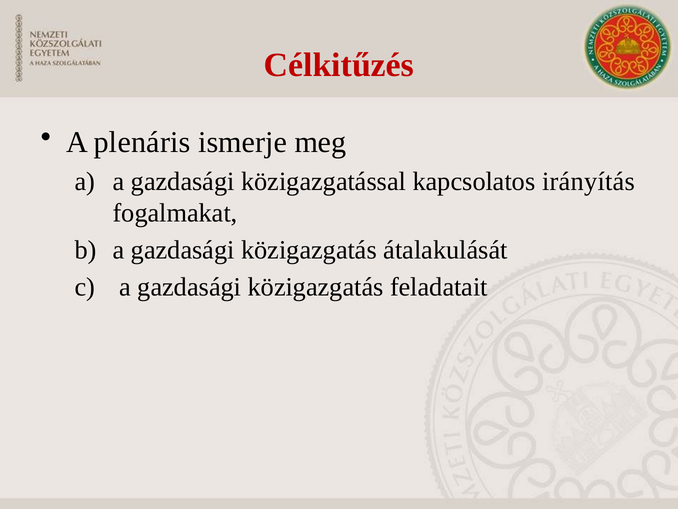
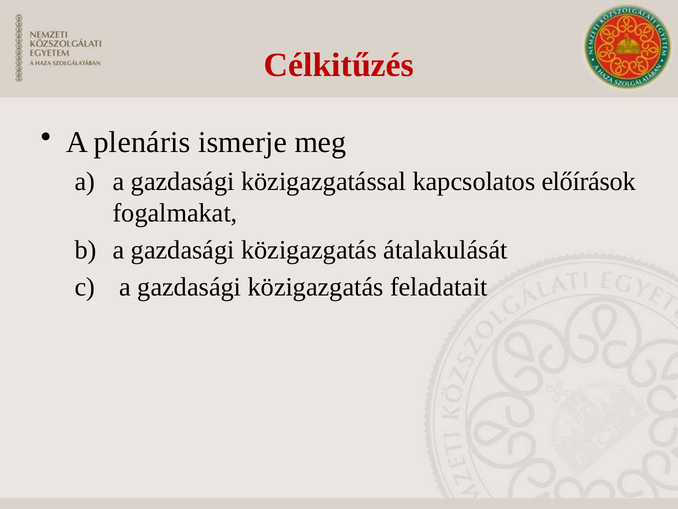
irányítás: irányítás -> előírások
